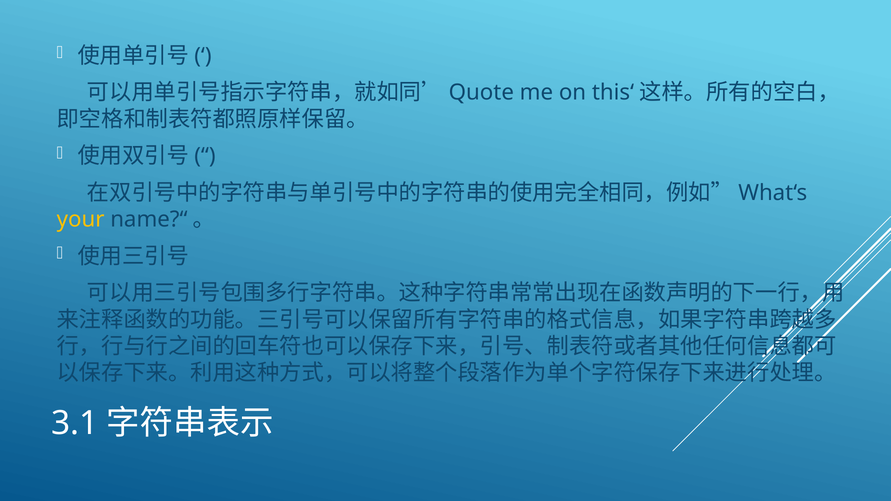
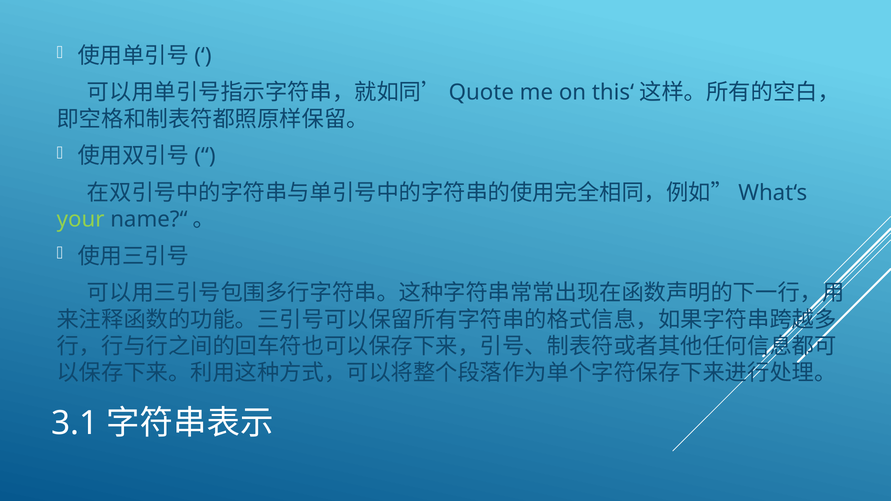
your colour: yellow -> light green
